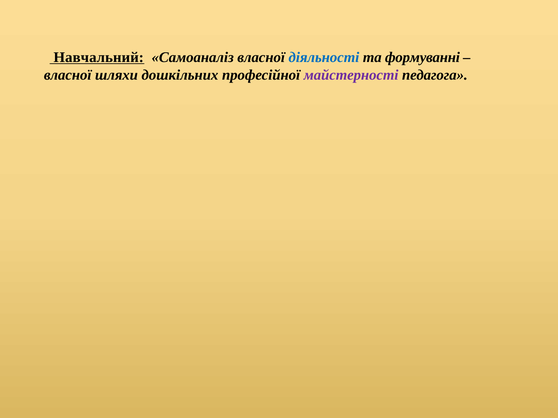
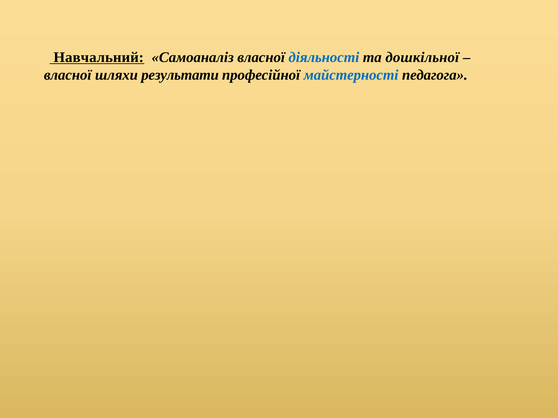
формуванні: формуванні -> дошкільної
дошкільних: дошкільних -> результати
майстерності colour: purple -> blue
